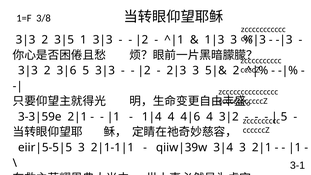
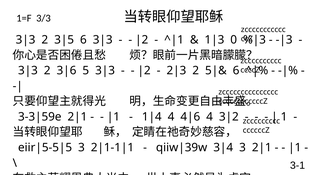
3/8: 3/8 -> 3/3
1 at (83, 40): 1 -> 6
3 at (234, 40): 3 -> 0
3 at (196, 71): 3 -> 2
2 at (236, 71): 2 -> 6
5 at (284, 117): 5 -> 1
